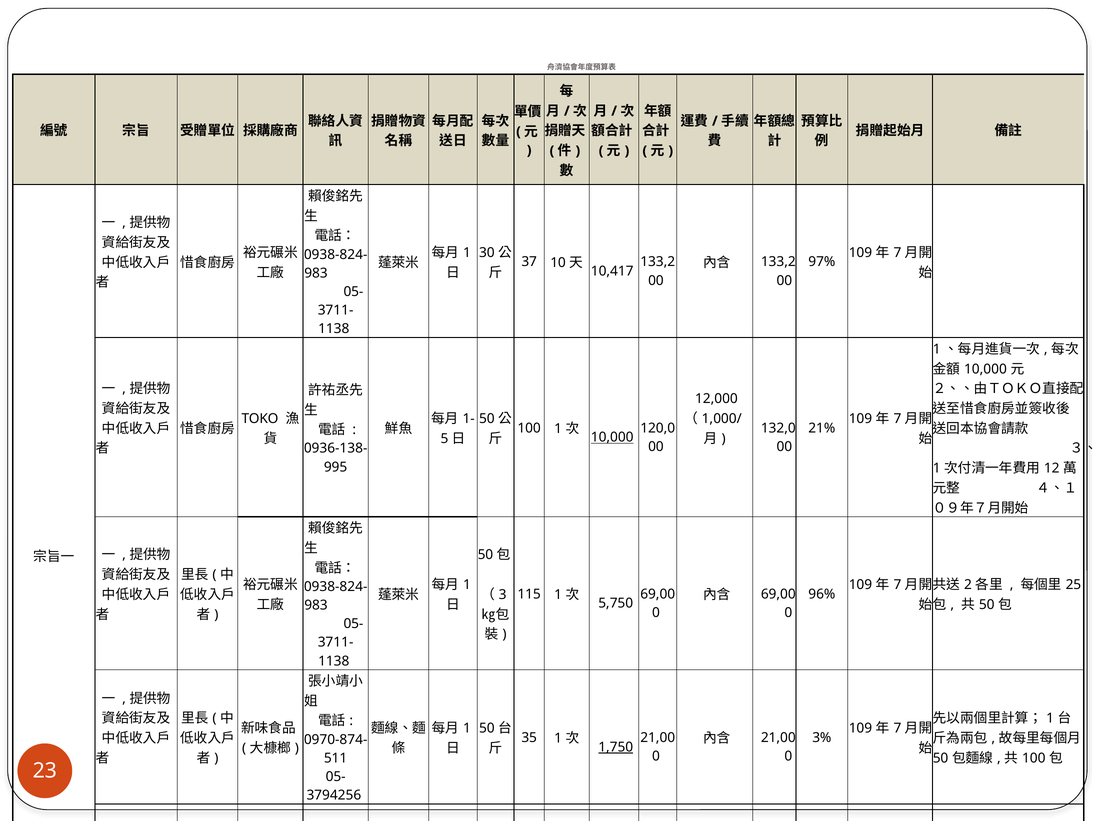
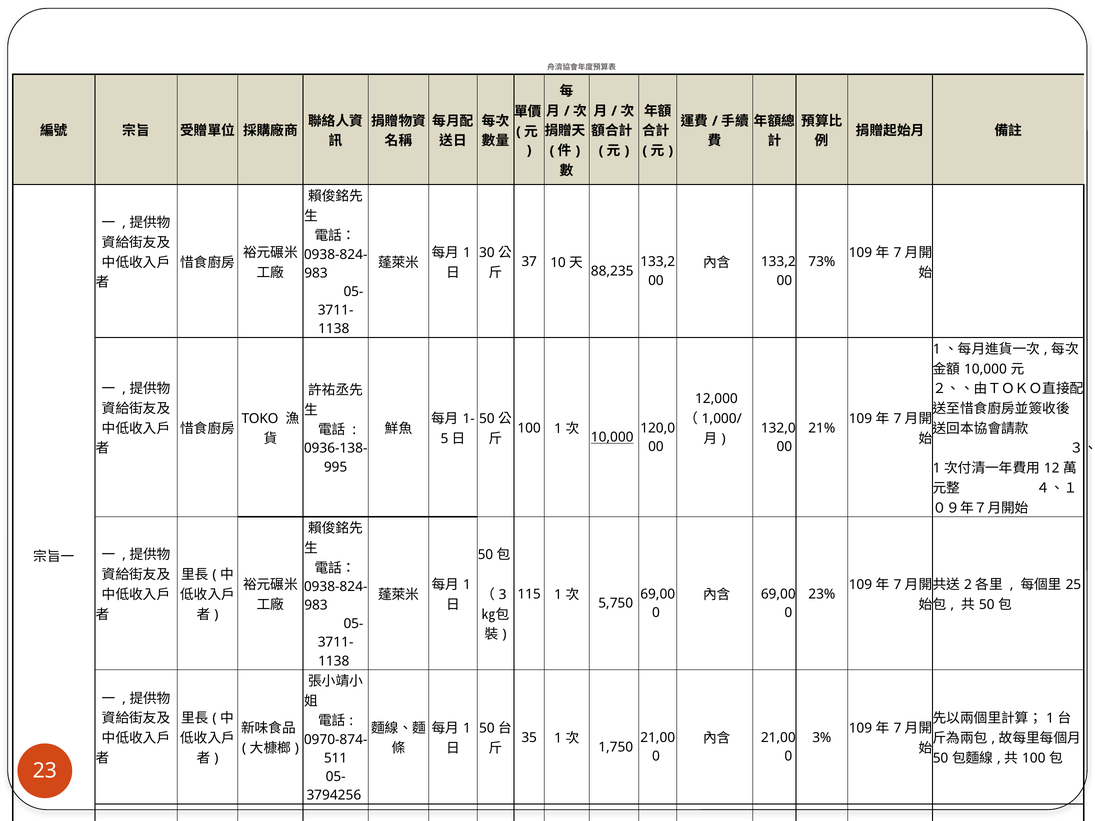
97%: 97% -> 73%
10,417: 10,417 -> 88,235
96%: 96% -> 23%
1,750 underline: present -> none
